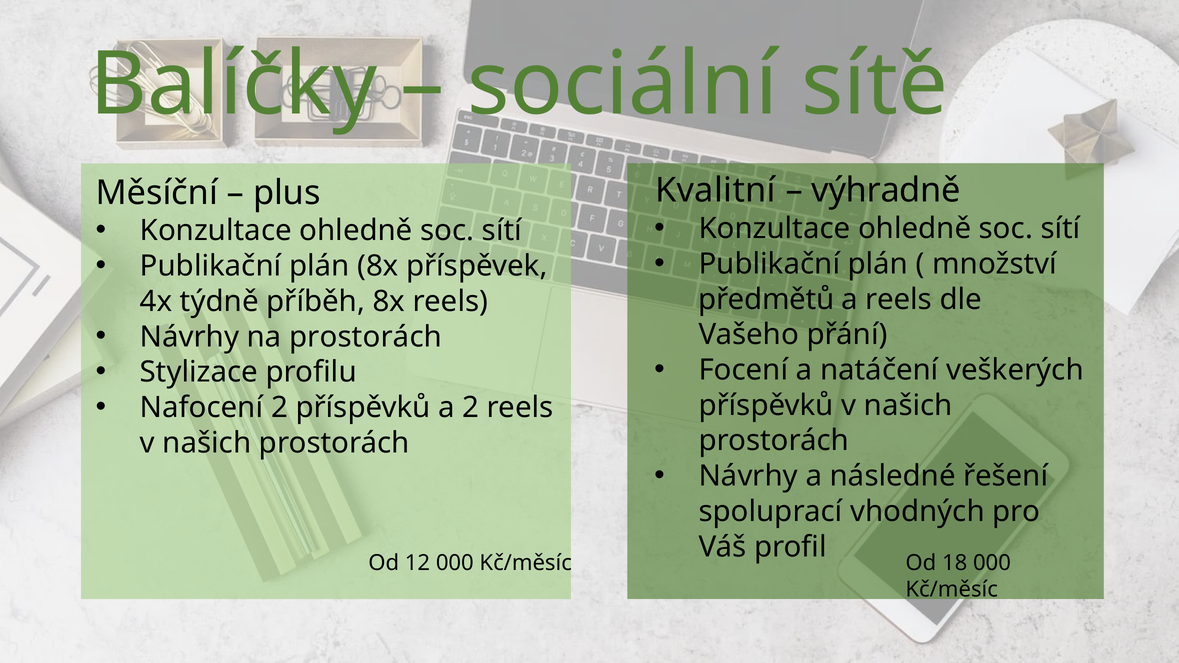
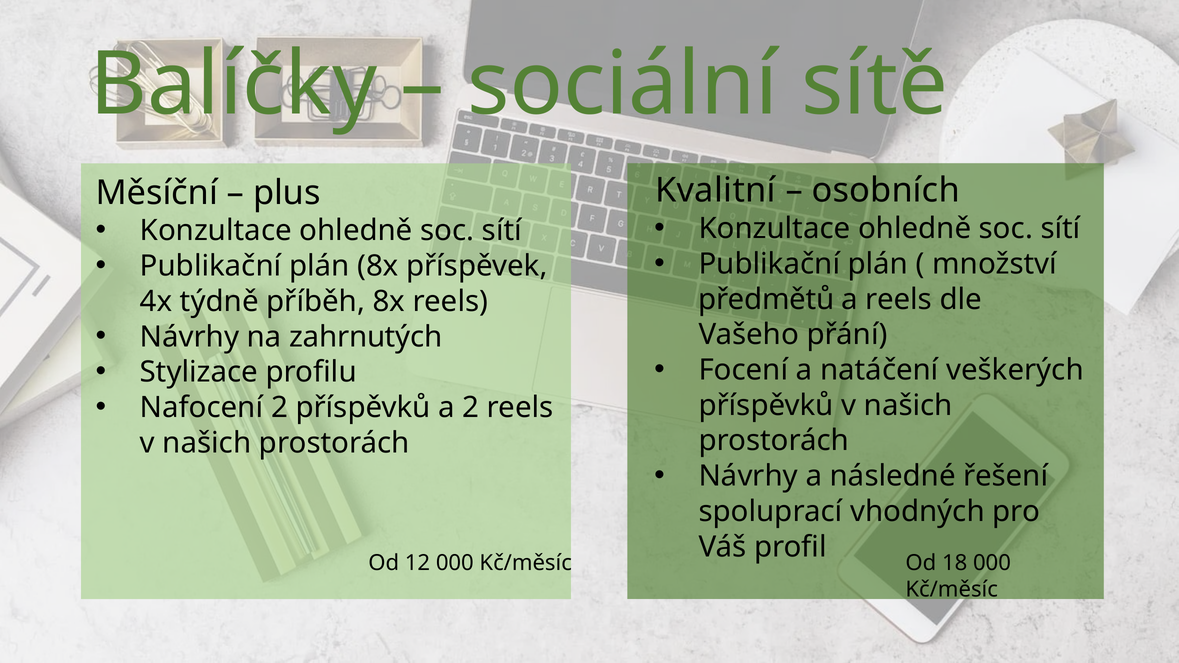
výhradně: výhradně -> osobních
na prostorách: prostorách -> zahrnutých
